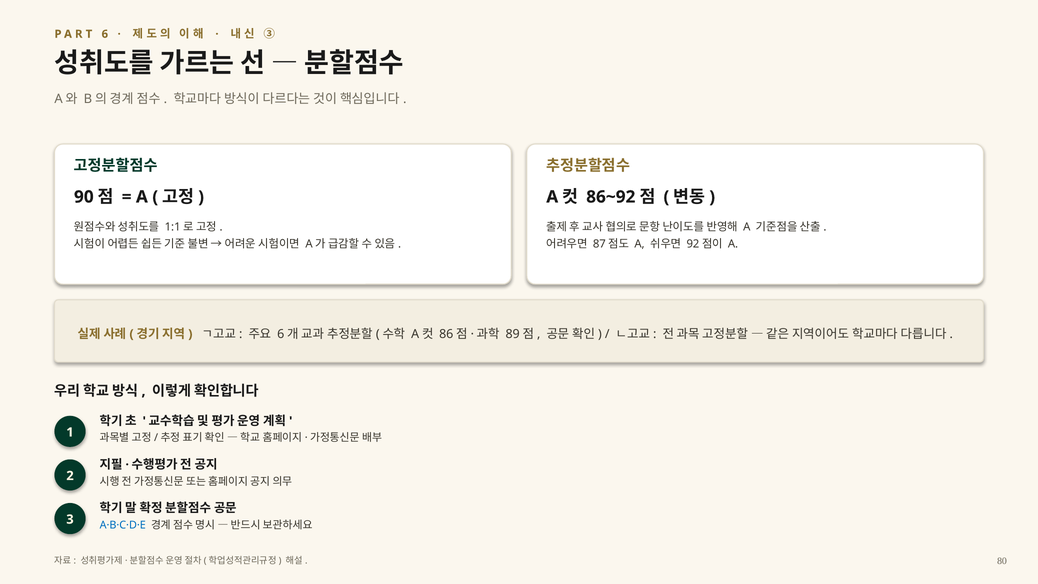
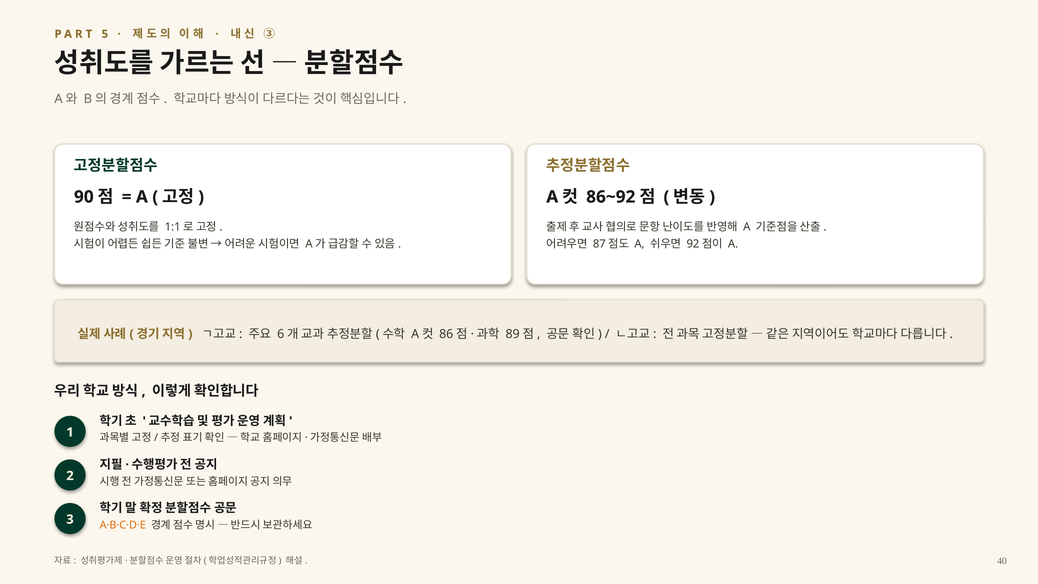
6: 6 -> 5
A·B·C·D·E colour: blue -> orange
80: 80 -> 40
